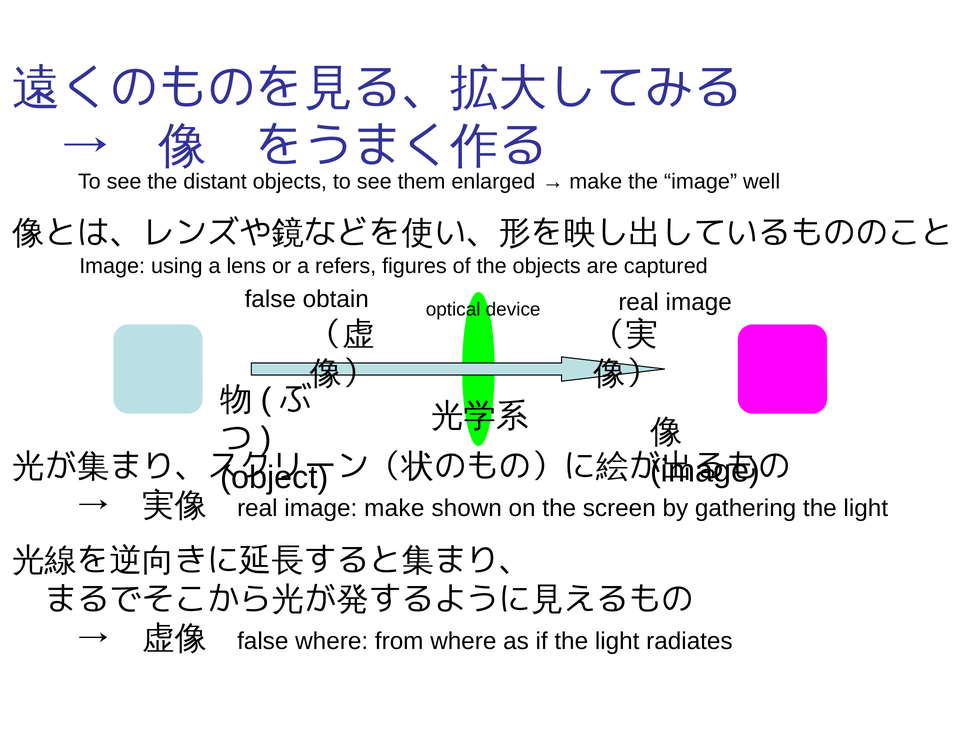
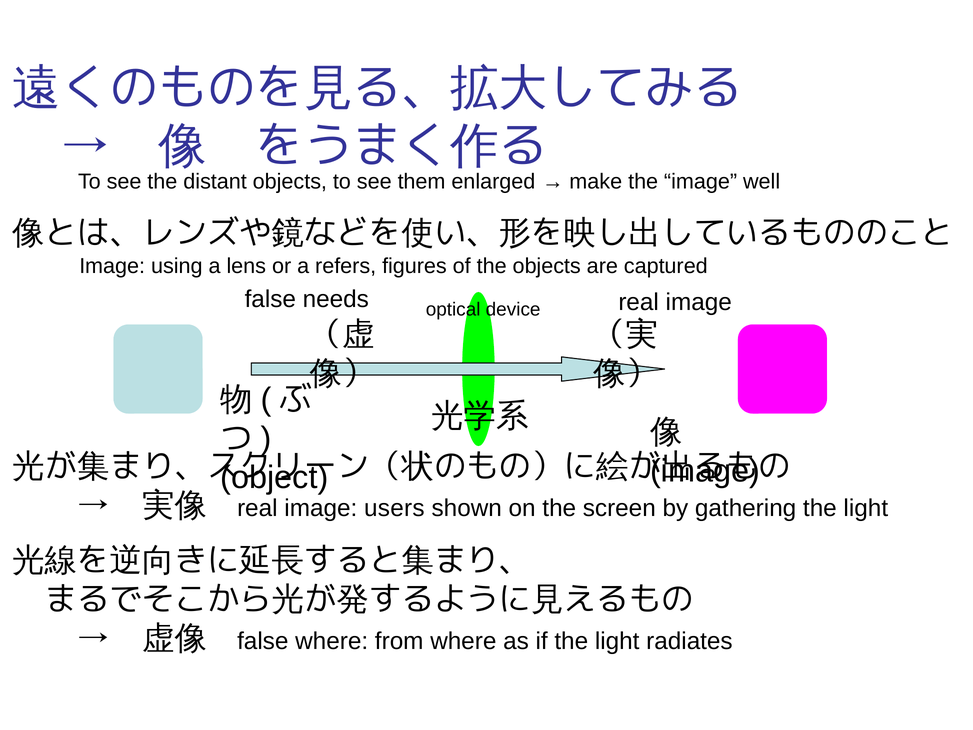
obtain: obtain -> needs
image make: make -> users
